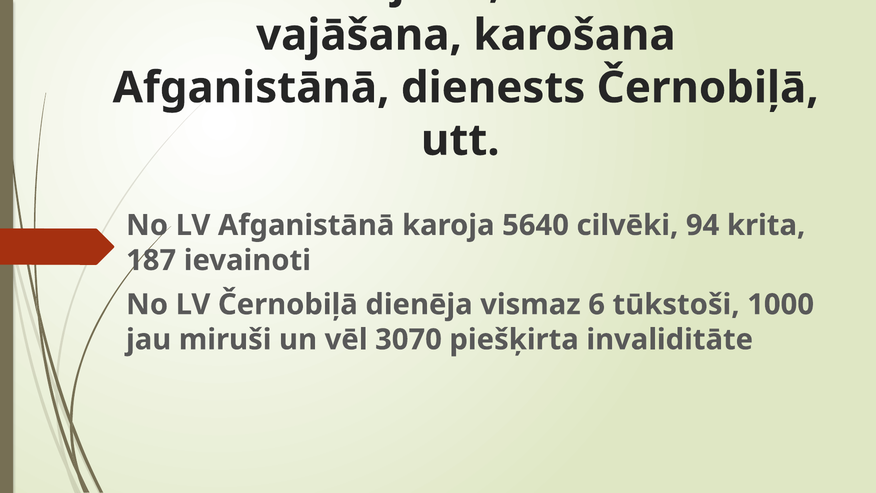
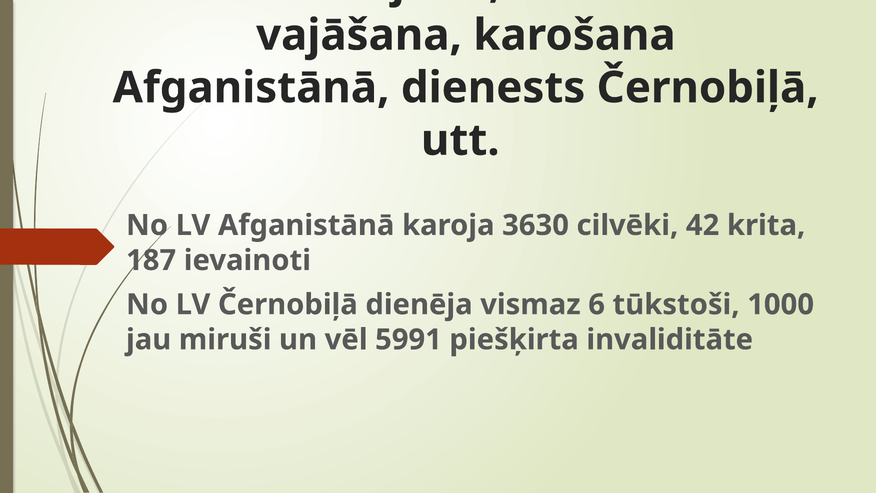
5640: 5640 -> 3630
94: 94 -> 42
3070: 3070 -> 5991
